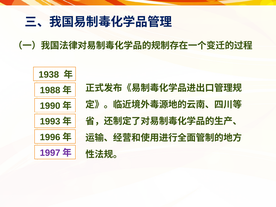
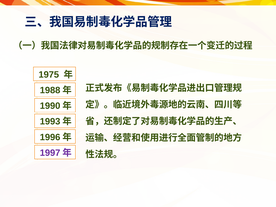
1938: 1938 -> 1975
